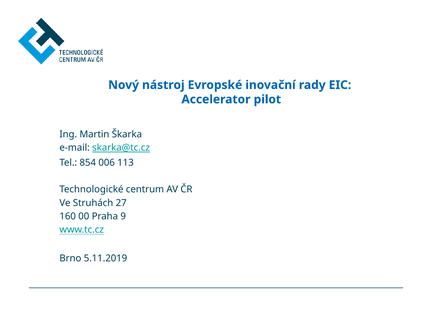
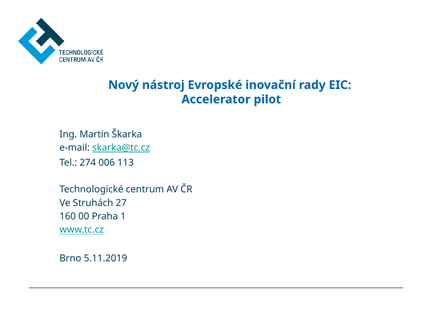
854: 854 -> 274
9: 9 -> 1
